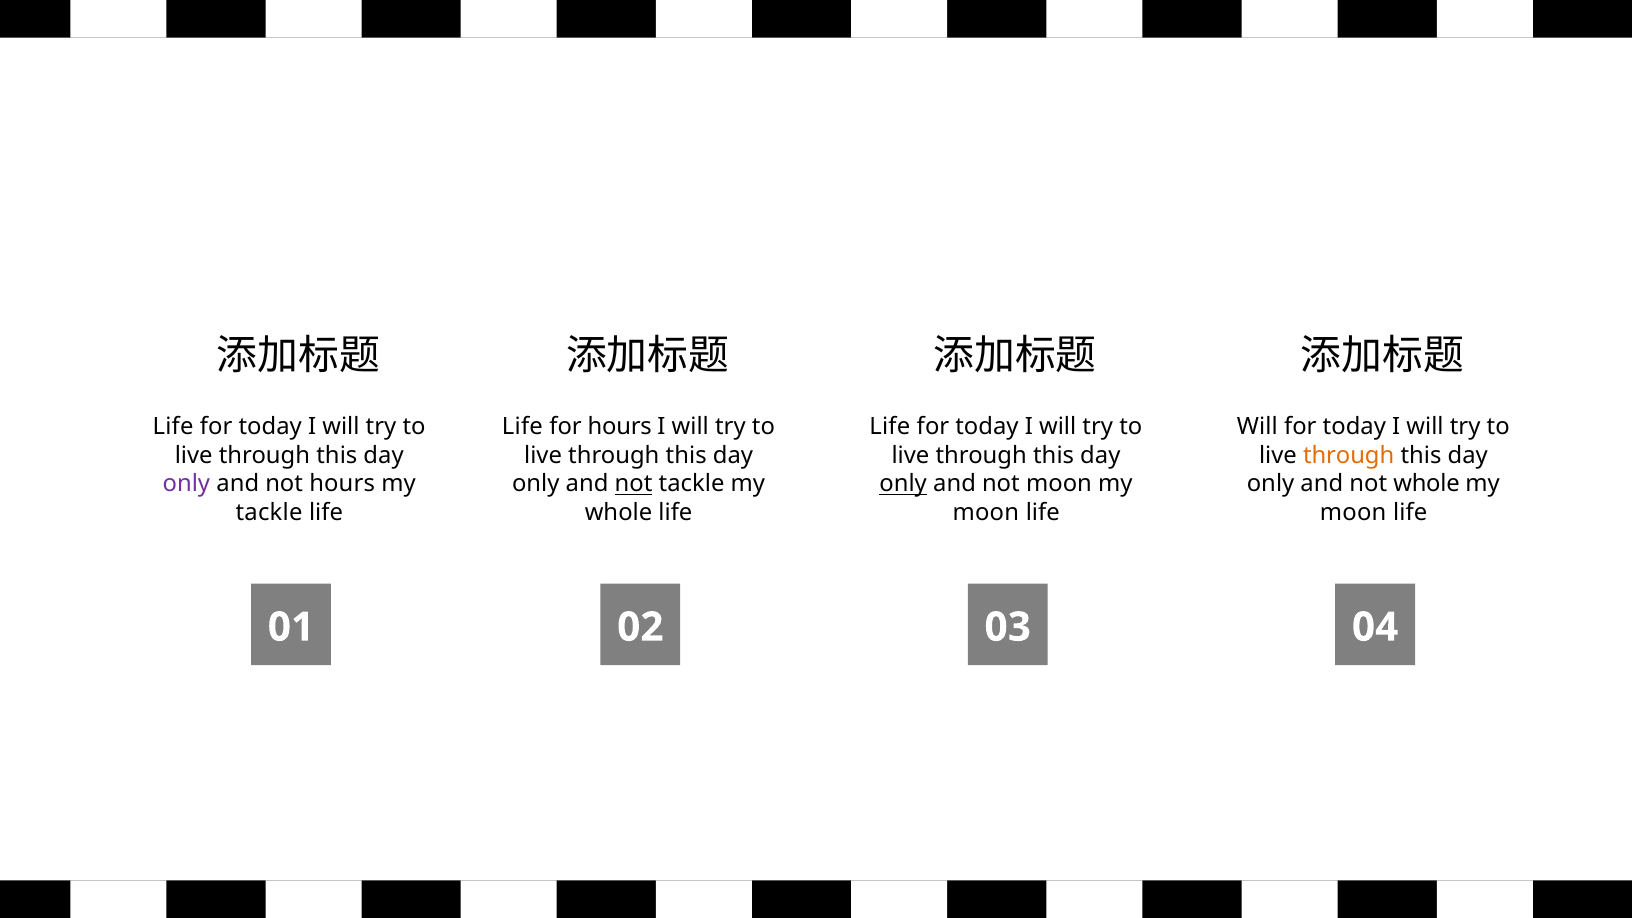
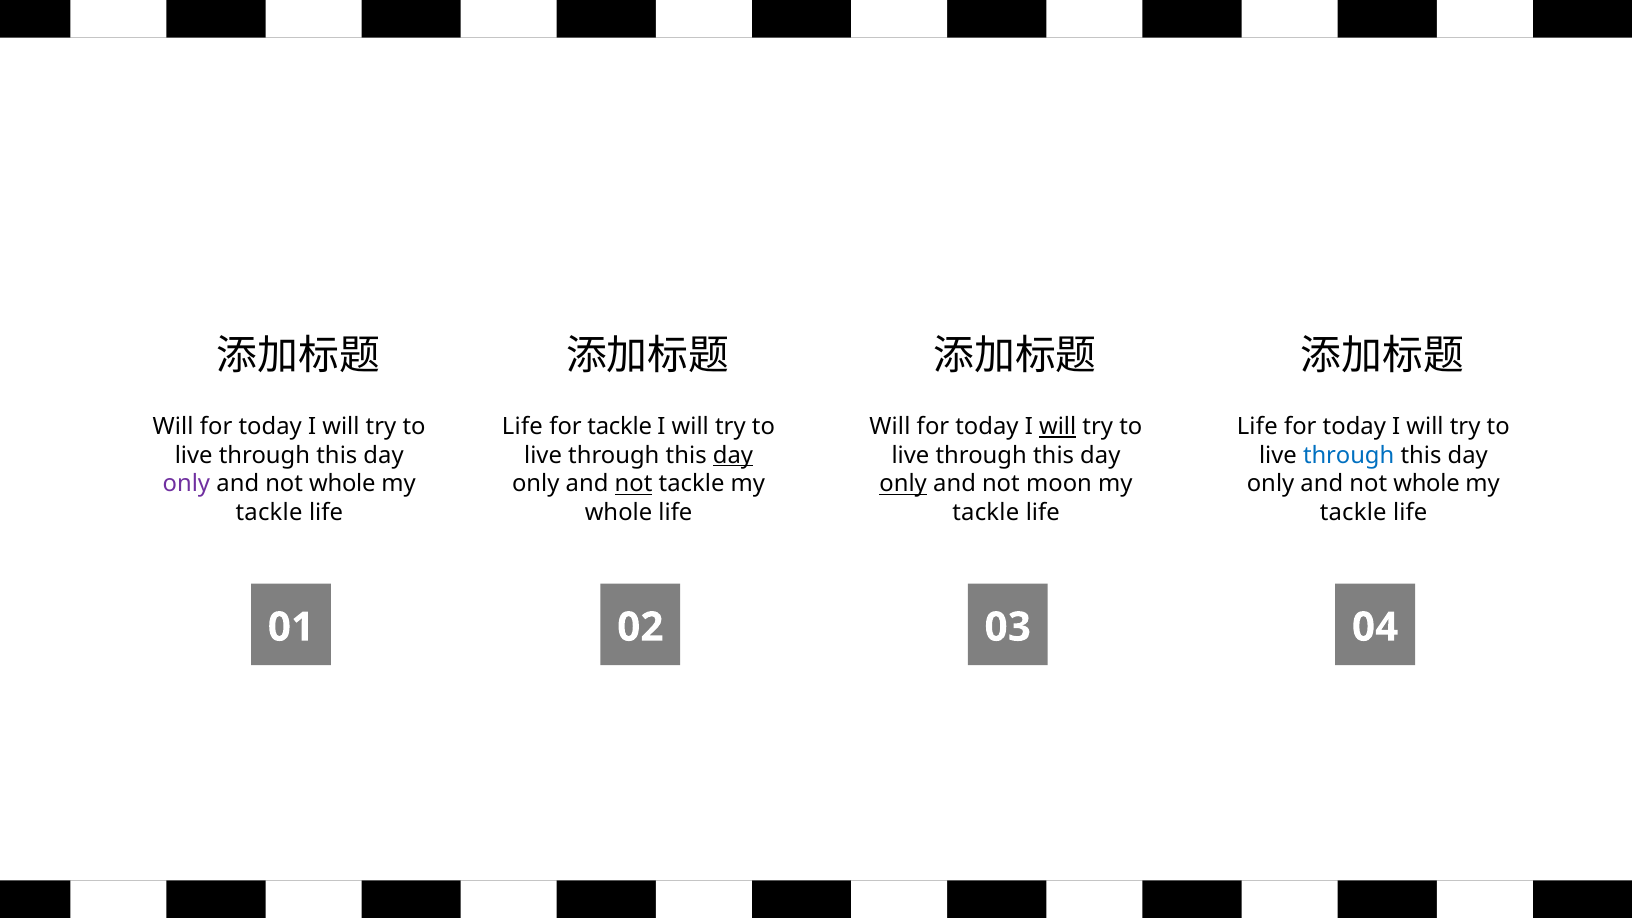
Life at (173, 427): Life -> Will
for hours: hours -> tackle
Life at (890, 427): Life -> Will
will at (1058, 427) underline: none -> present
Will at (1257, 427): Will -> Life
day at (733, 455) underline: none -> present
through at (1349, 455) colour: orange -> blue
hours at (342, 484): hours -> whole
moon at (986, 513): moon -> tackle
moon at (1353, 513): moon -> tackle
